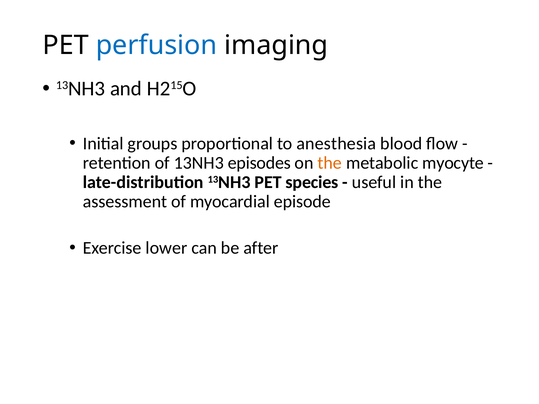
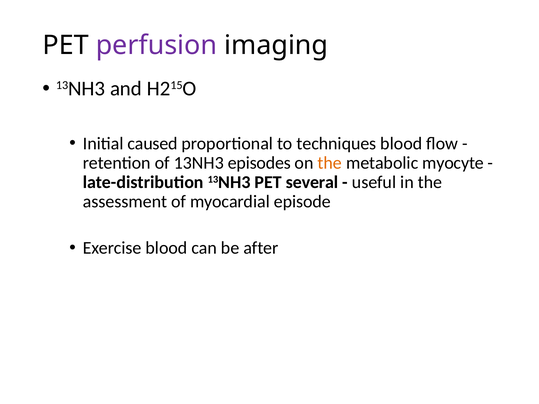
perfusion colour: blue -> purple
groups: groups -> caused
anesthesia: anesthesia -> techniques
species: species -> several
Exercise lower: lower -> blood
